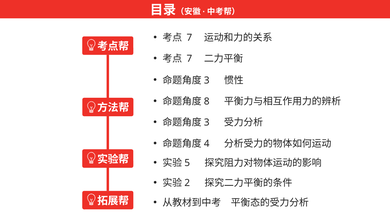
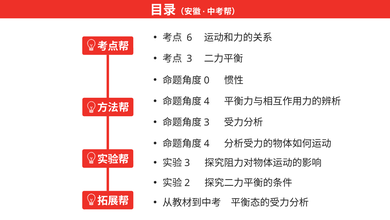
7 at (189, 38): 7 -> 6
7 at (189, 59): 7 -> 3
3 at (207, 80): 3 -> 0
8 at (207, 101): 8 -> 4
5 at (187, 162): 5 -> 3
